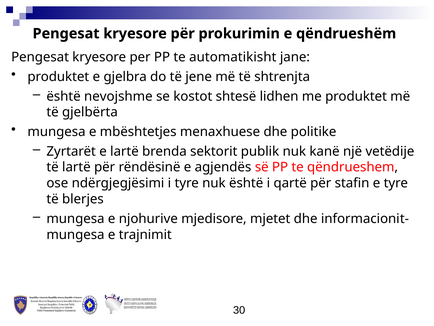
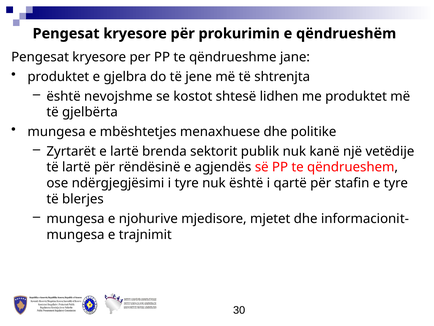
automatikisht: automatikisht -> qëndrueshme
